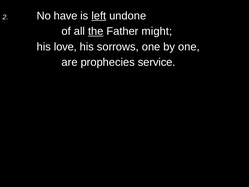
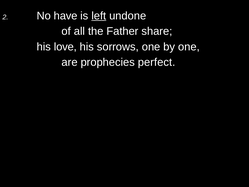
the underline: present -> none
might: might -> share
service: service -> perfect
